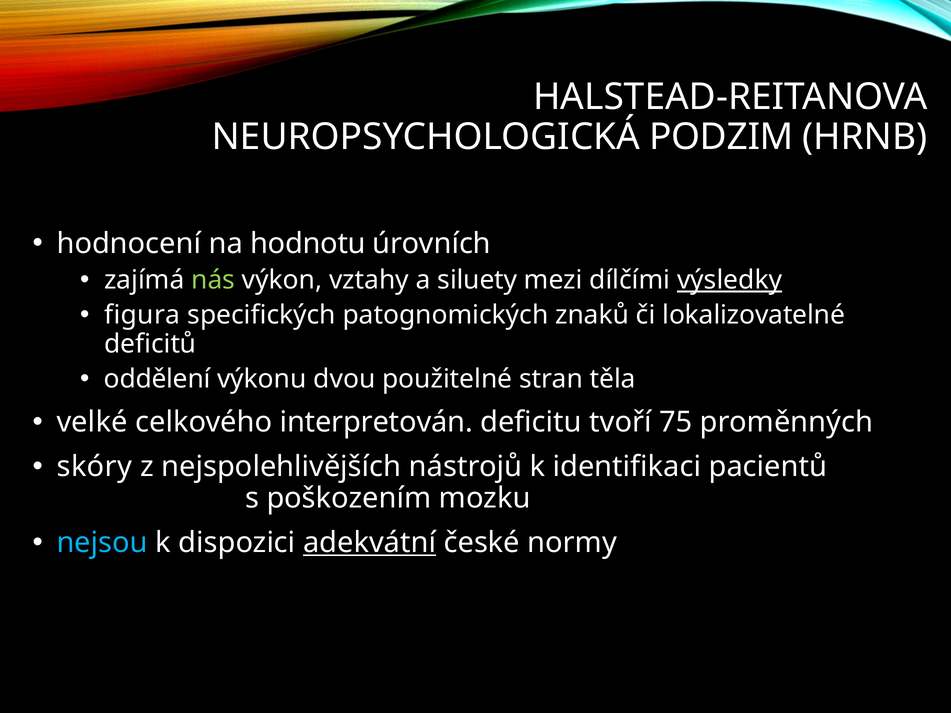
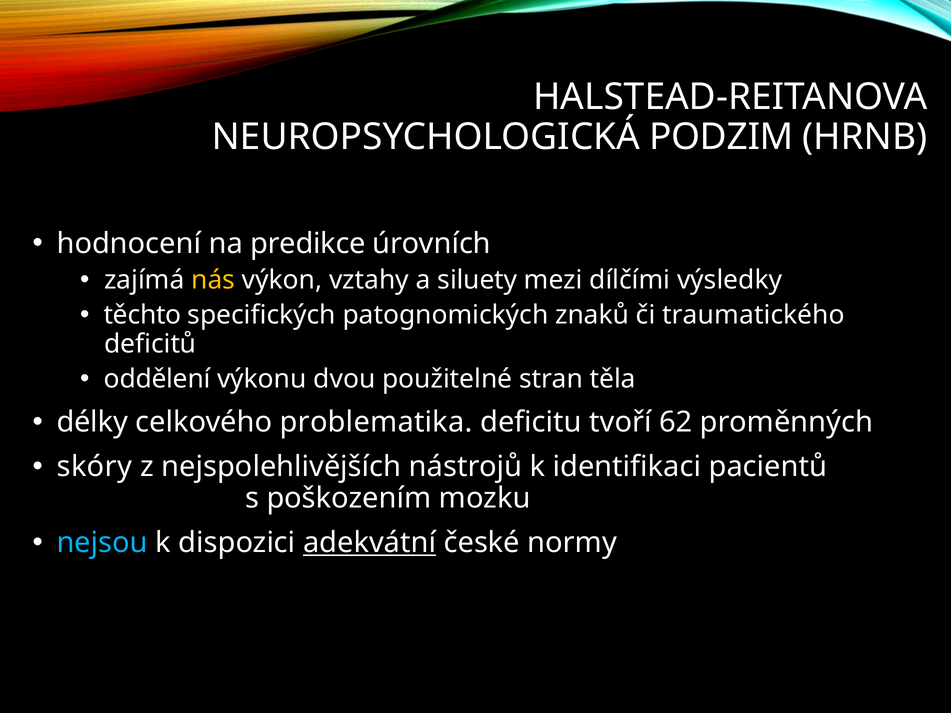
hodnotu: hodnotu -> predikce
nás colour: light green -> yellow
výsledky underline: present -> none
figura: figura -> těchto
lokalizovatelné: lokalizovatelné -> traumatického
velké: velké -> délky
interpretován: interpretován -> problematika
75: 75 -> 62
